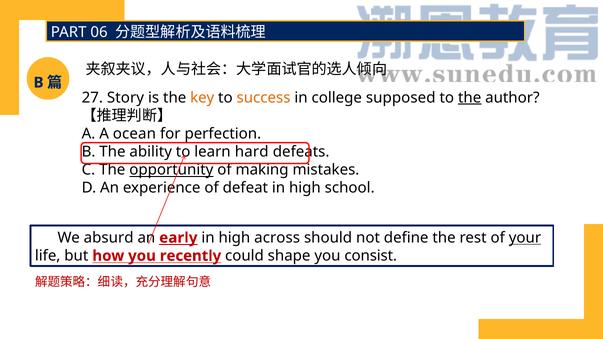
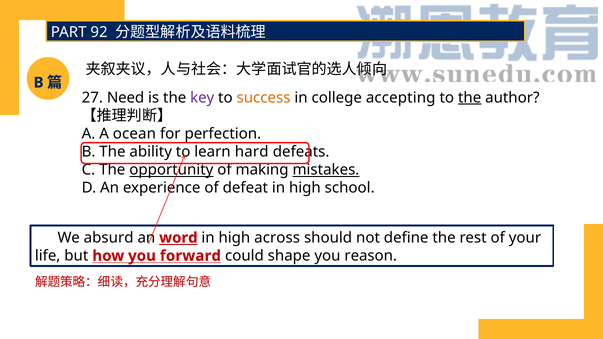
06: 06 -> 92
Story: Story -> Need
key colour: orange -> purple
supposed: supposed -> accepting
mistakes underline: none -> present
early: early -> word
your underline: present -> none
recently: recently -> forward
consist: consist -> reason
